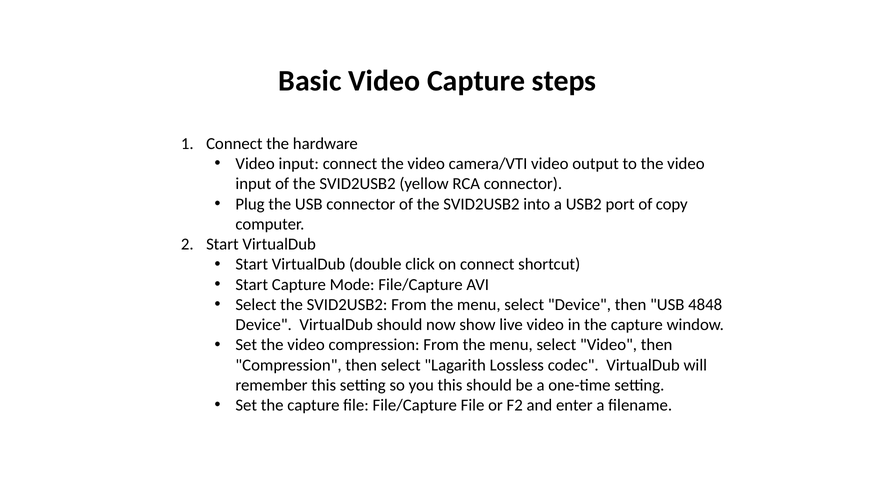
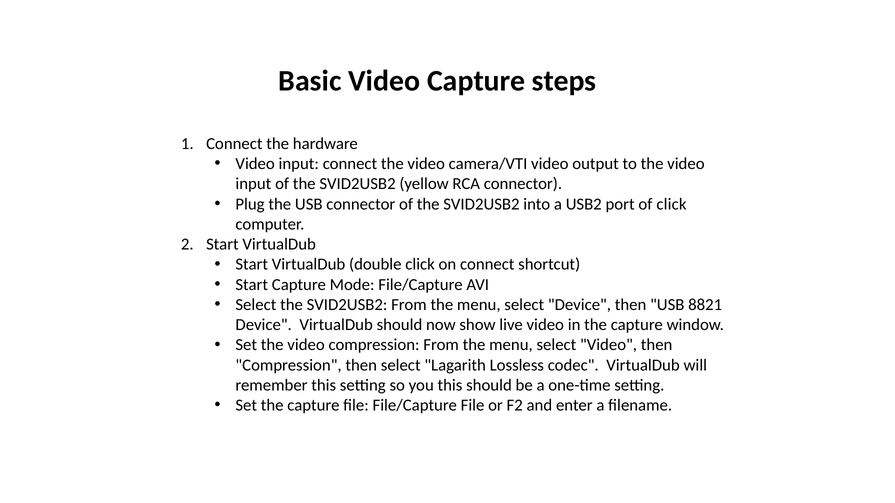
of copy: copy -> click
4848: 4848 -> 8821
